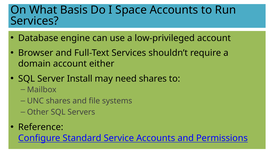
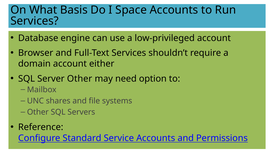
Server Install: Install -> Other
need shares: shares -> option
